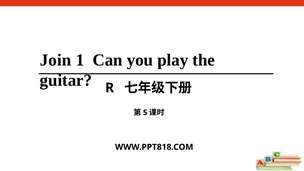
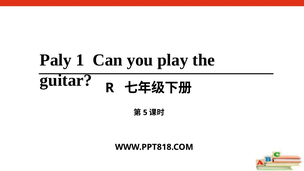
Join: Join -> Paly
